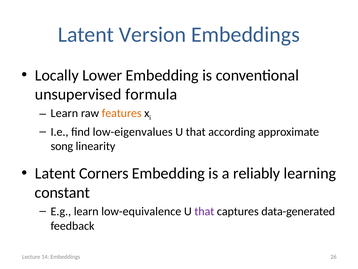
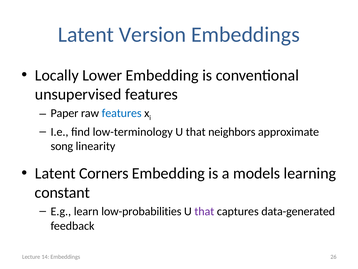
unsupervised formula: formula -> features
Learn at (64, 113): Learn -> Paper
features at (122, 113) colour: orange -> blue
low-eigenvalues: low-eigenvalues -> low-terminology
according: according -> neighbors
reliably: reliably -> models
low-equivalence: low-equivalence -> low-probabilities
